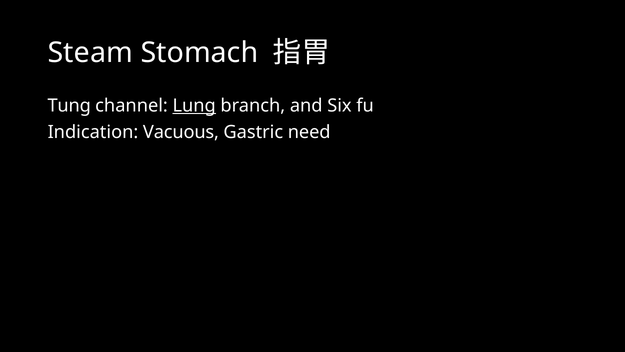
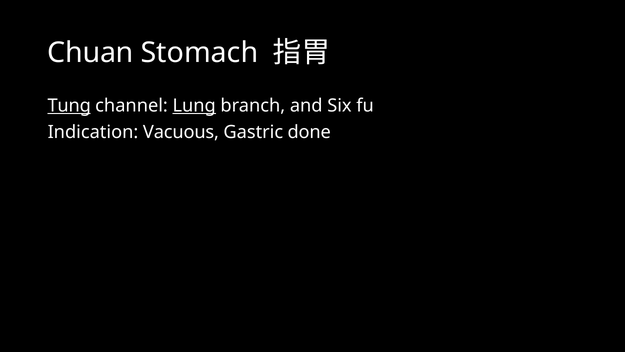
Steam: Steam -> Chuan
Tung underline: none -> present
need: need -> done
